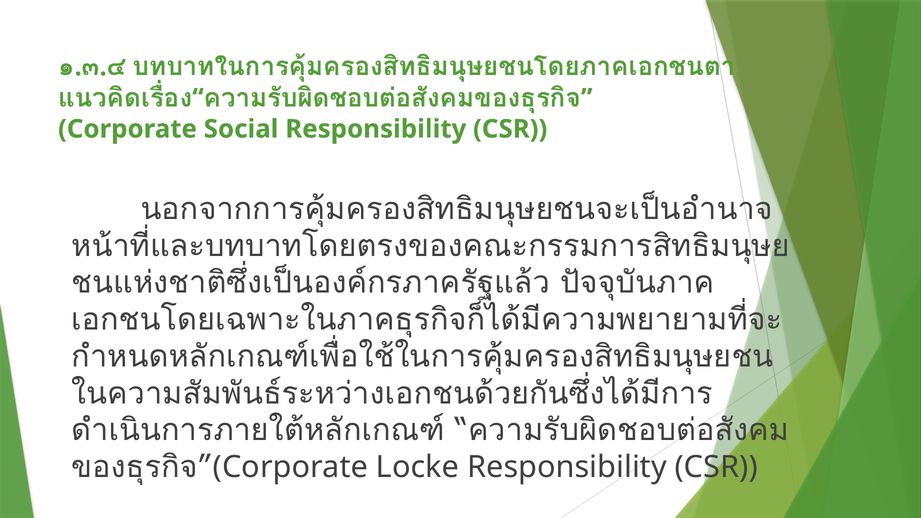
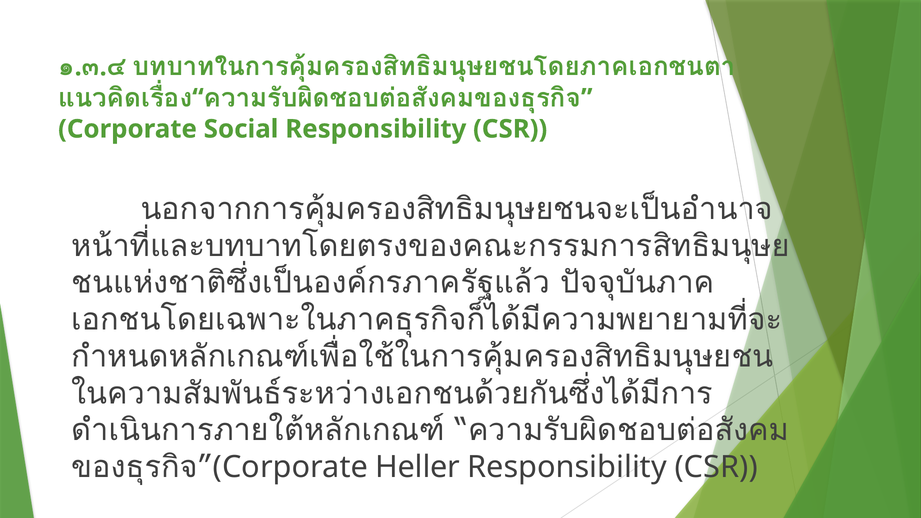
Locke: Locke -> Heller
